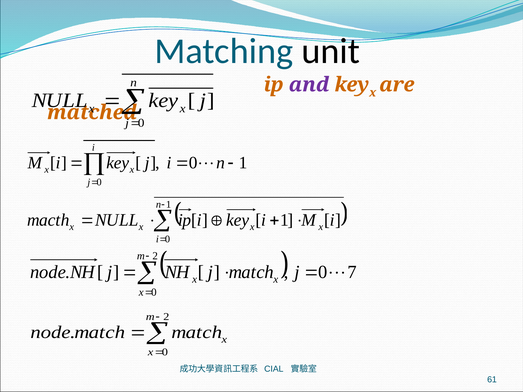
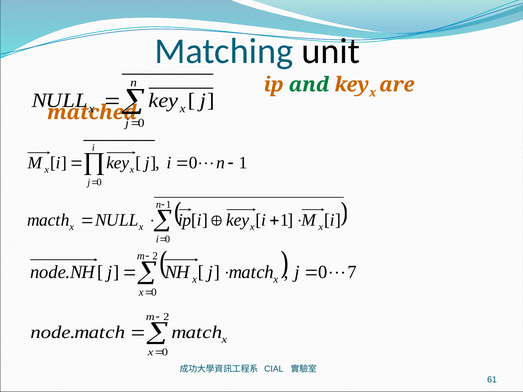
and colour: purple -> green
